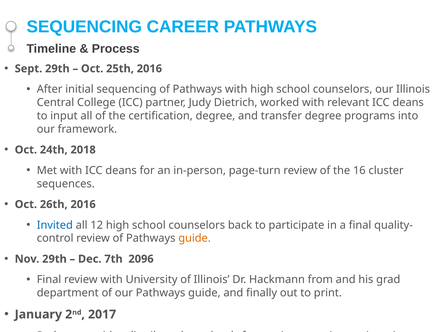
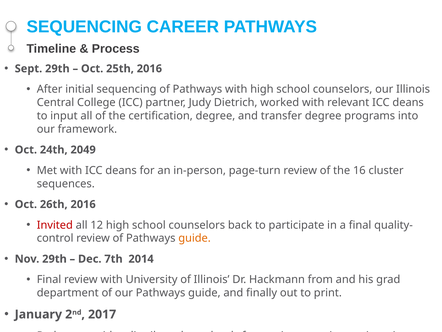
2018: 2018 -> 2049
Invited colour: blue -> red
2096: 2096 -> 2014
